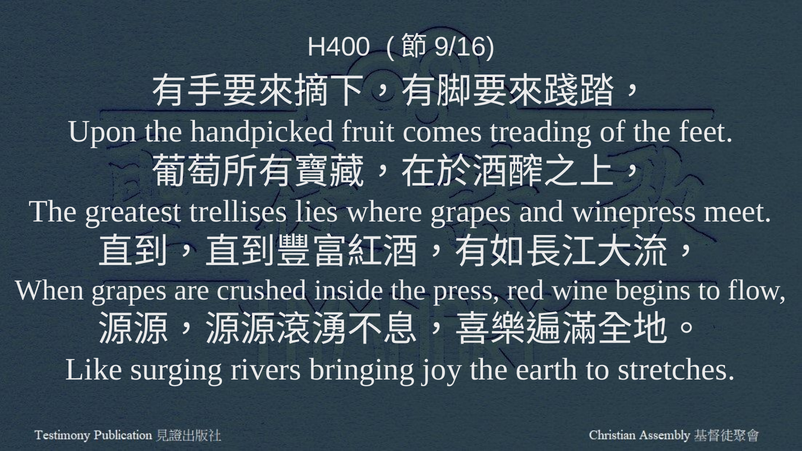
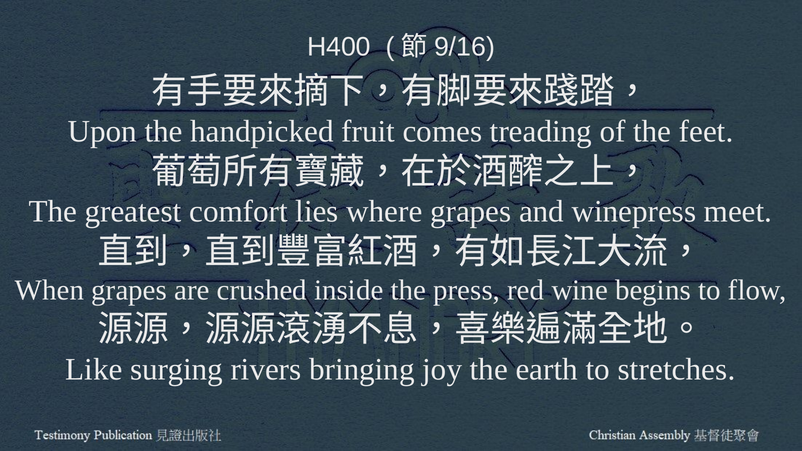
trellises: trellises -> comfort
